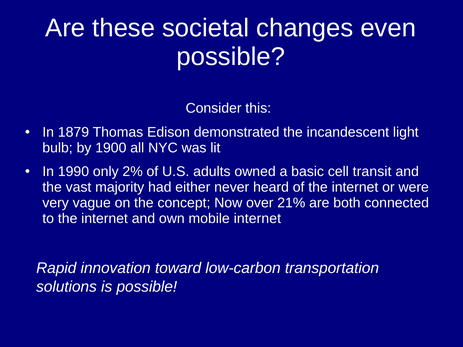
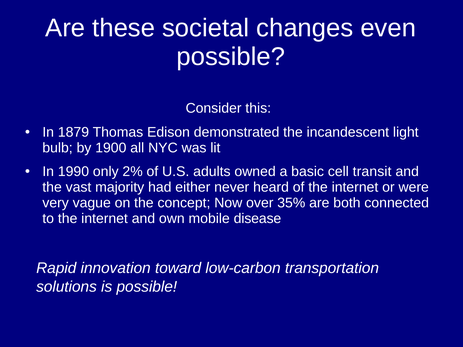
21%: 21% -> 35%
mobile internet: internet -> disease
